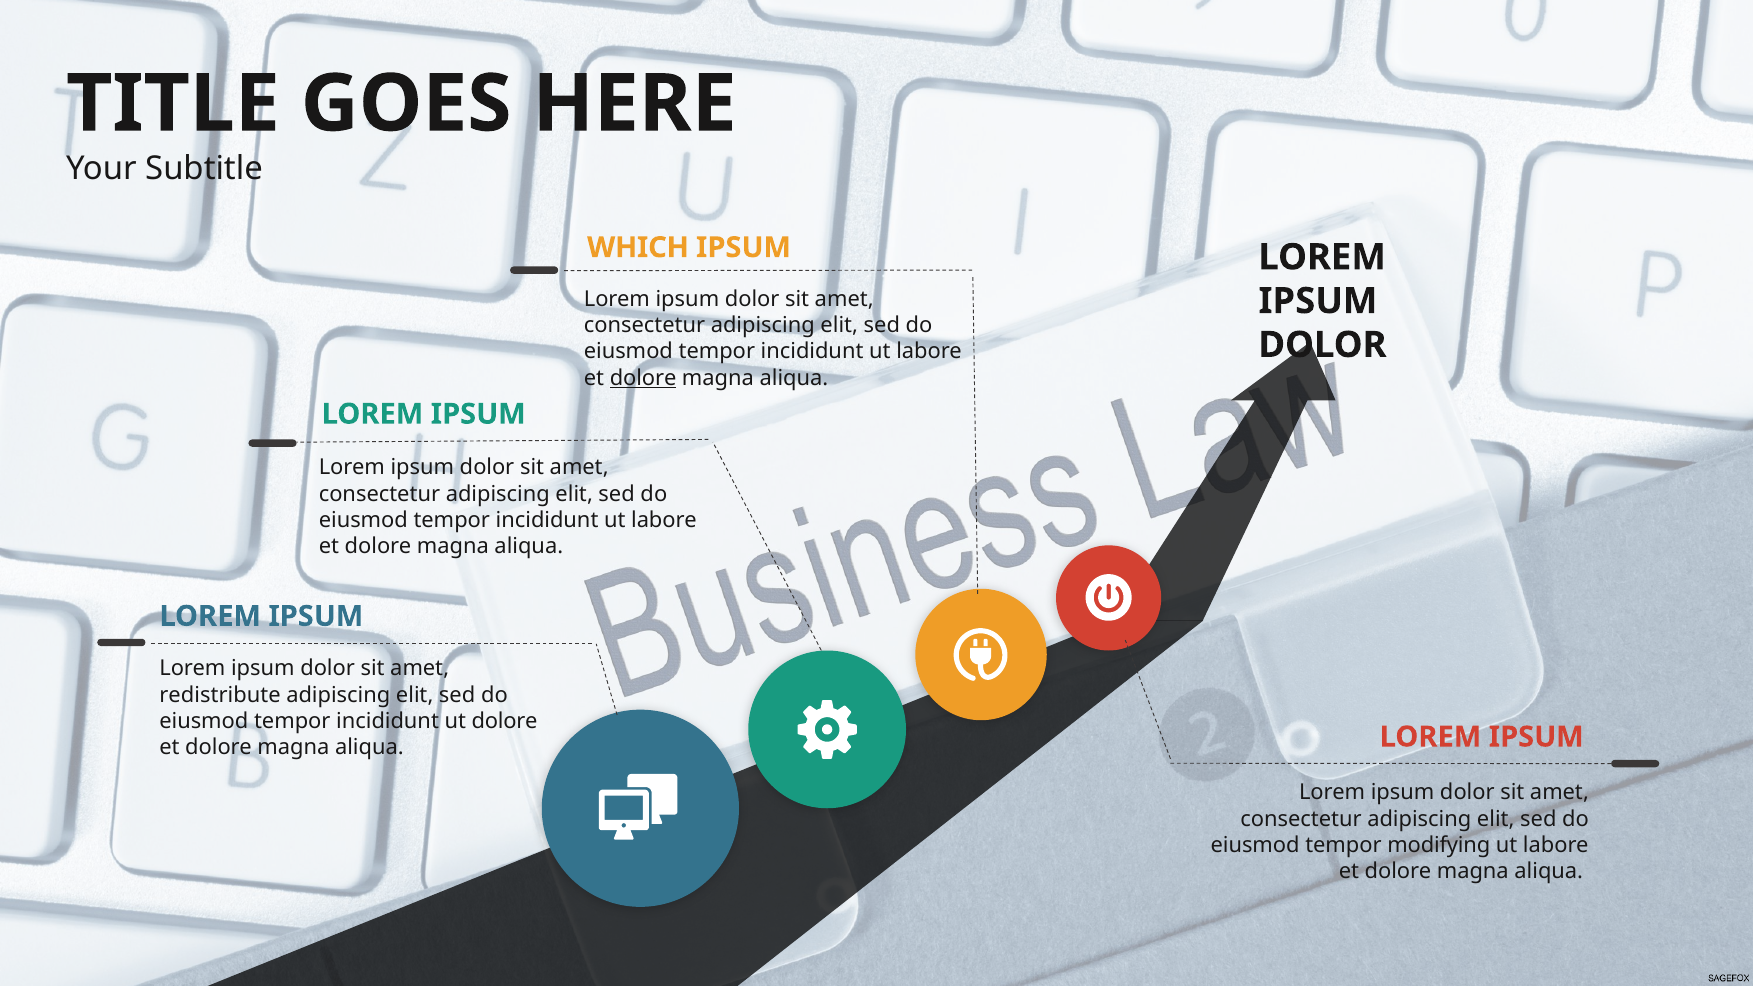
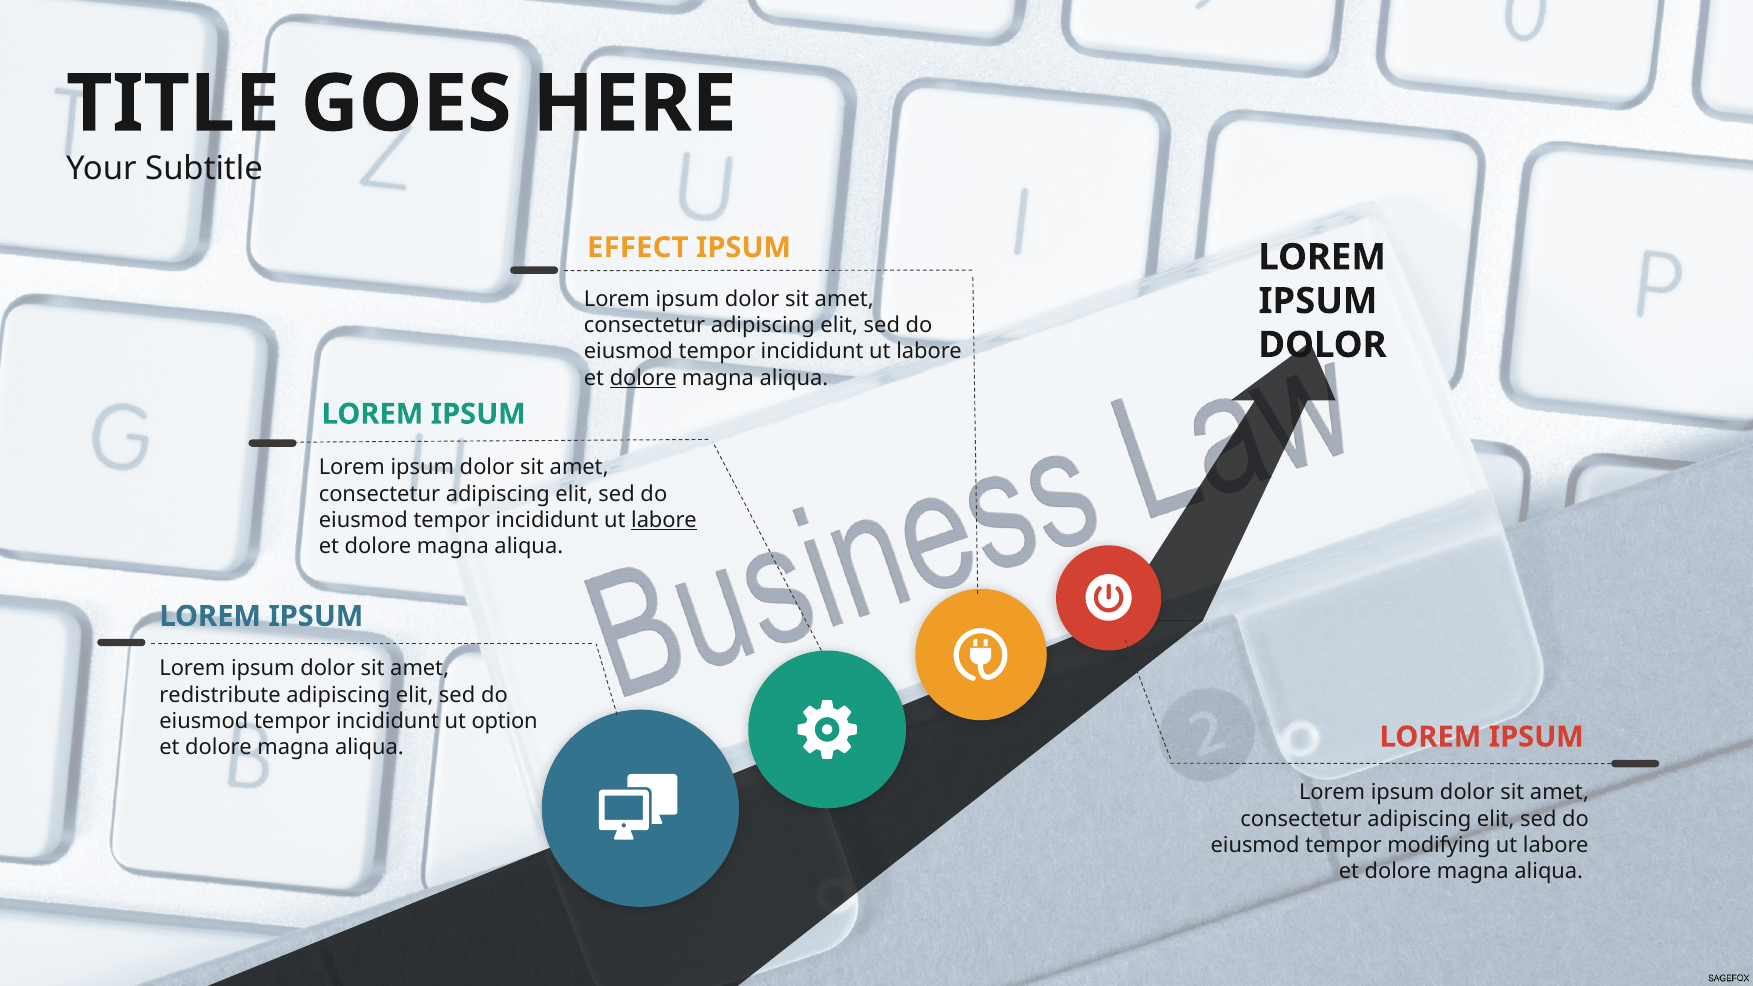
WHICH: WHICH -> EFFECT
labore at (664, 520) underline: none -> present
ut dolore: dolore -> option
